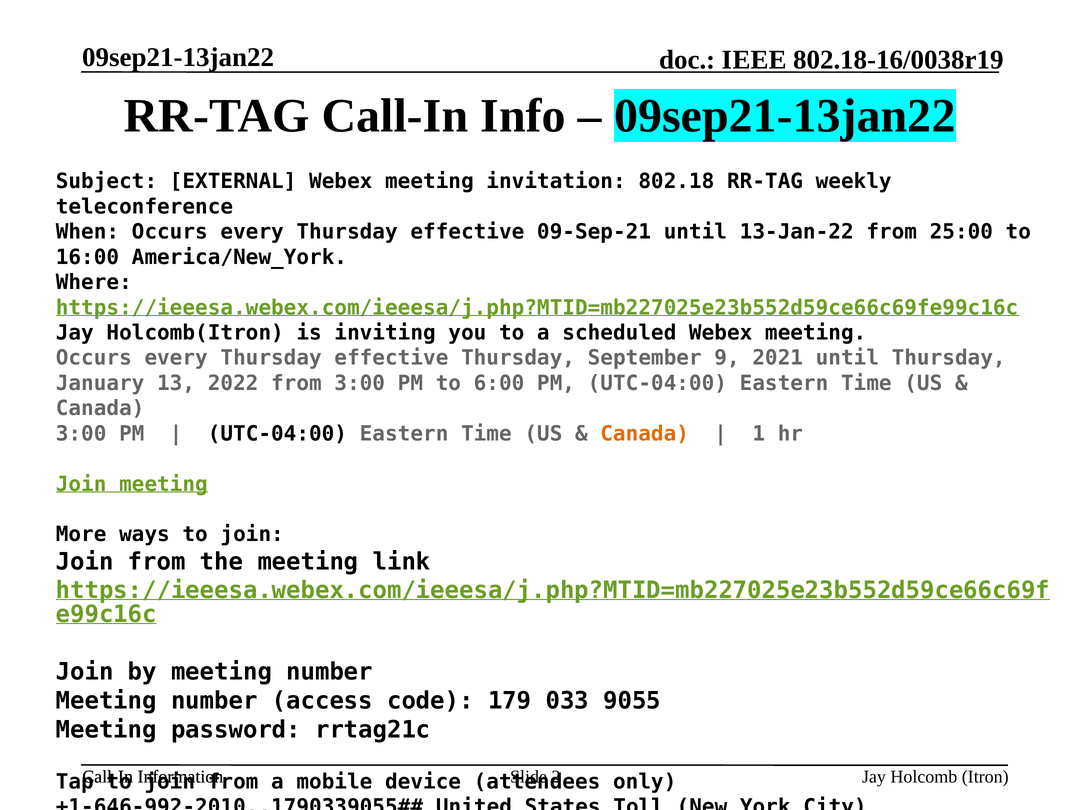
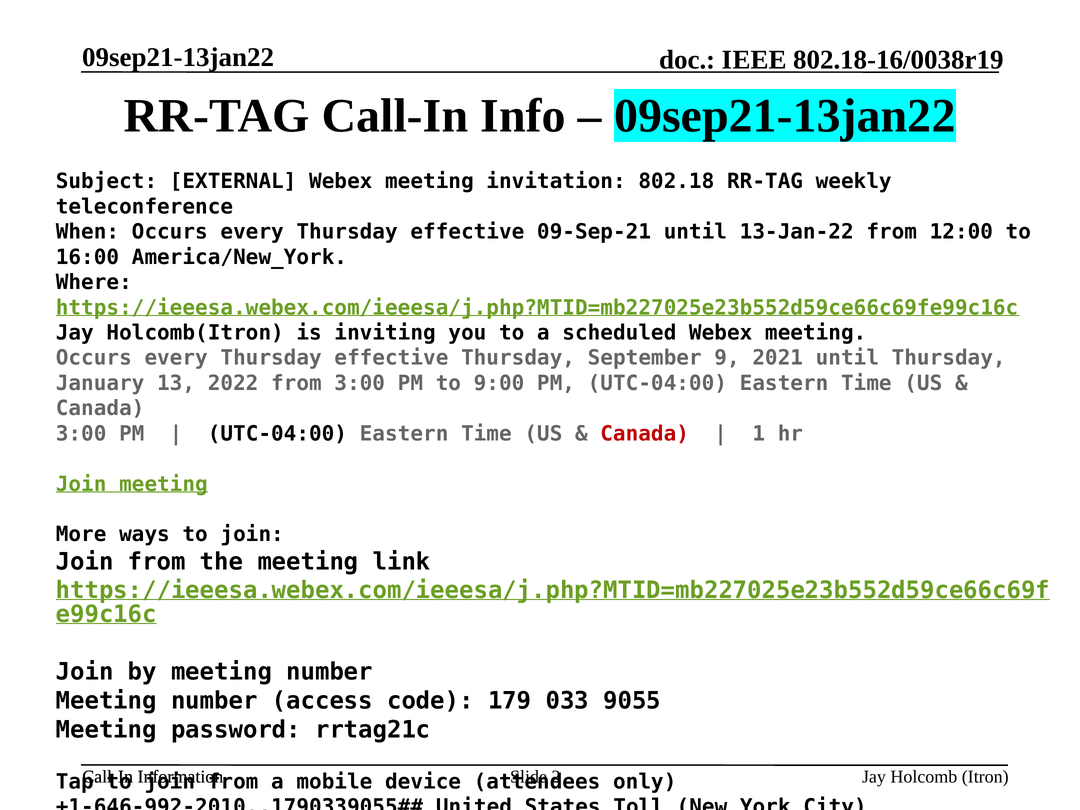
25:00: 25:00 -> 12:00
6:00: 6:00 -> 9:00
Canada at (645, 434) colour: orange -> red
